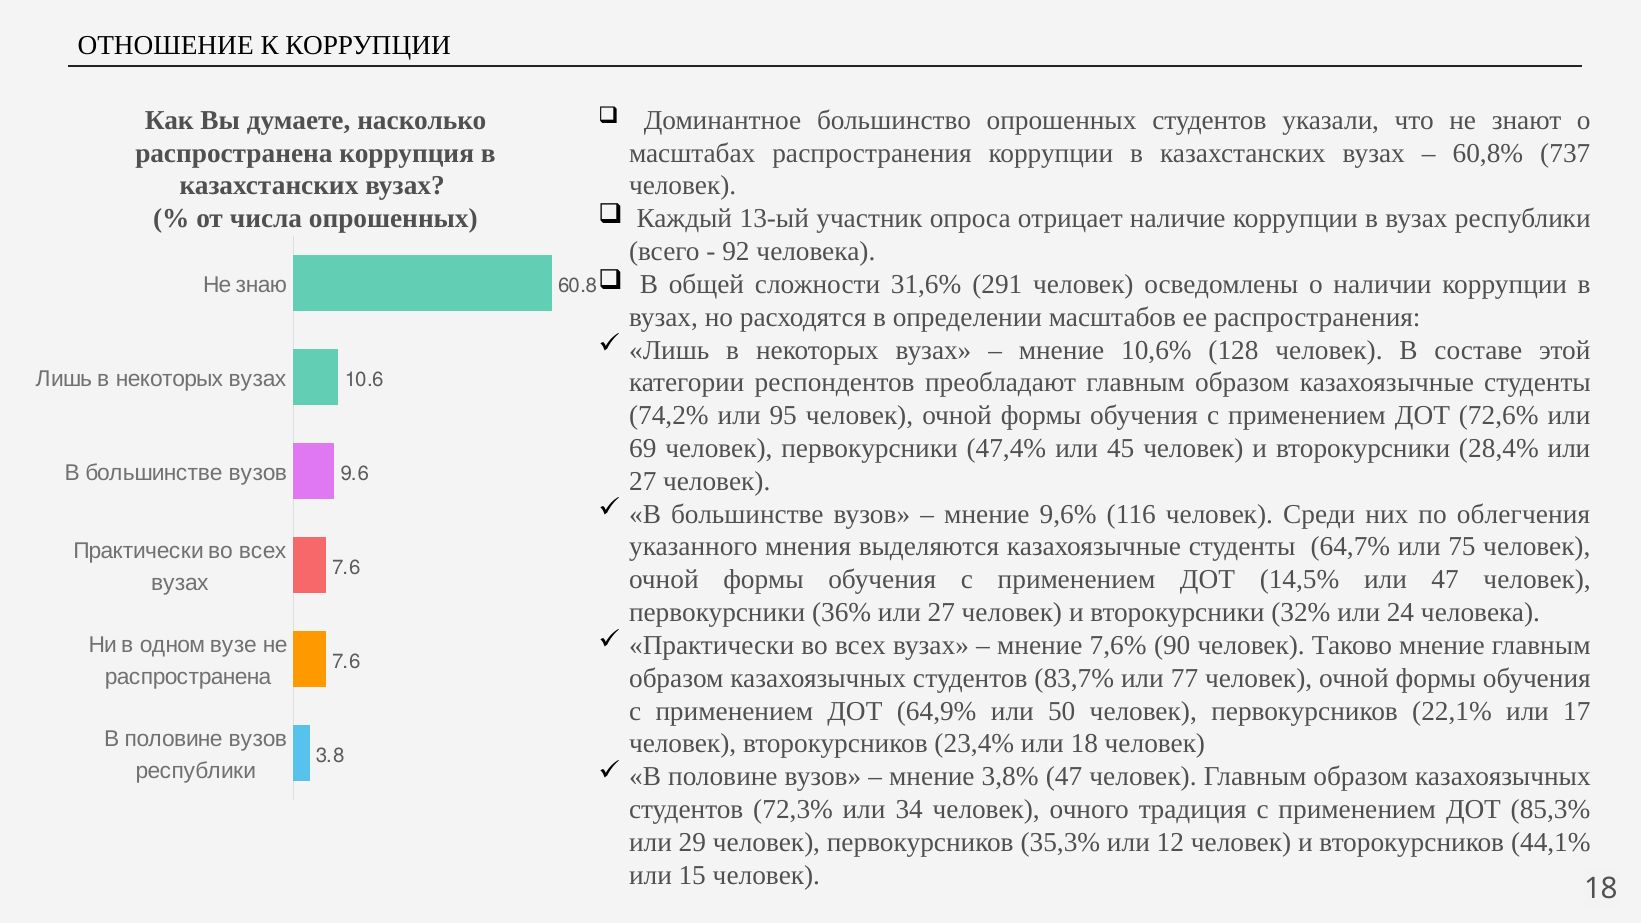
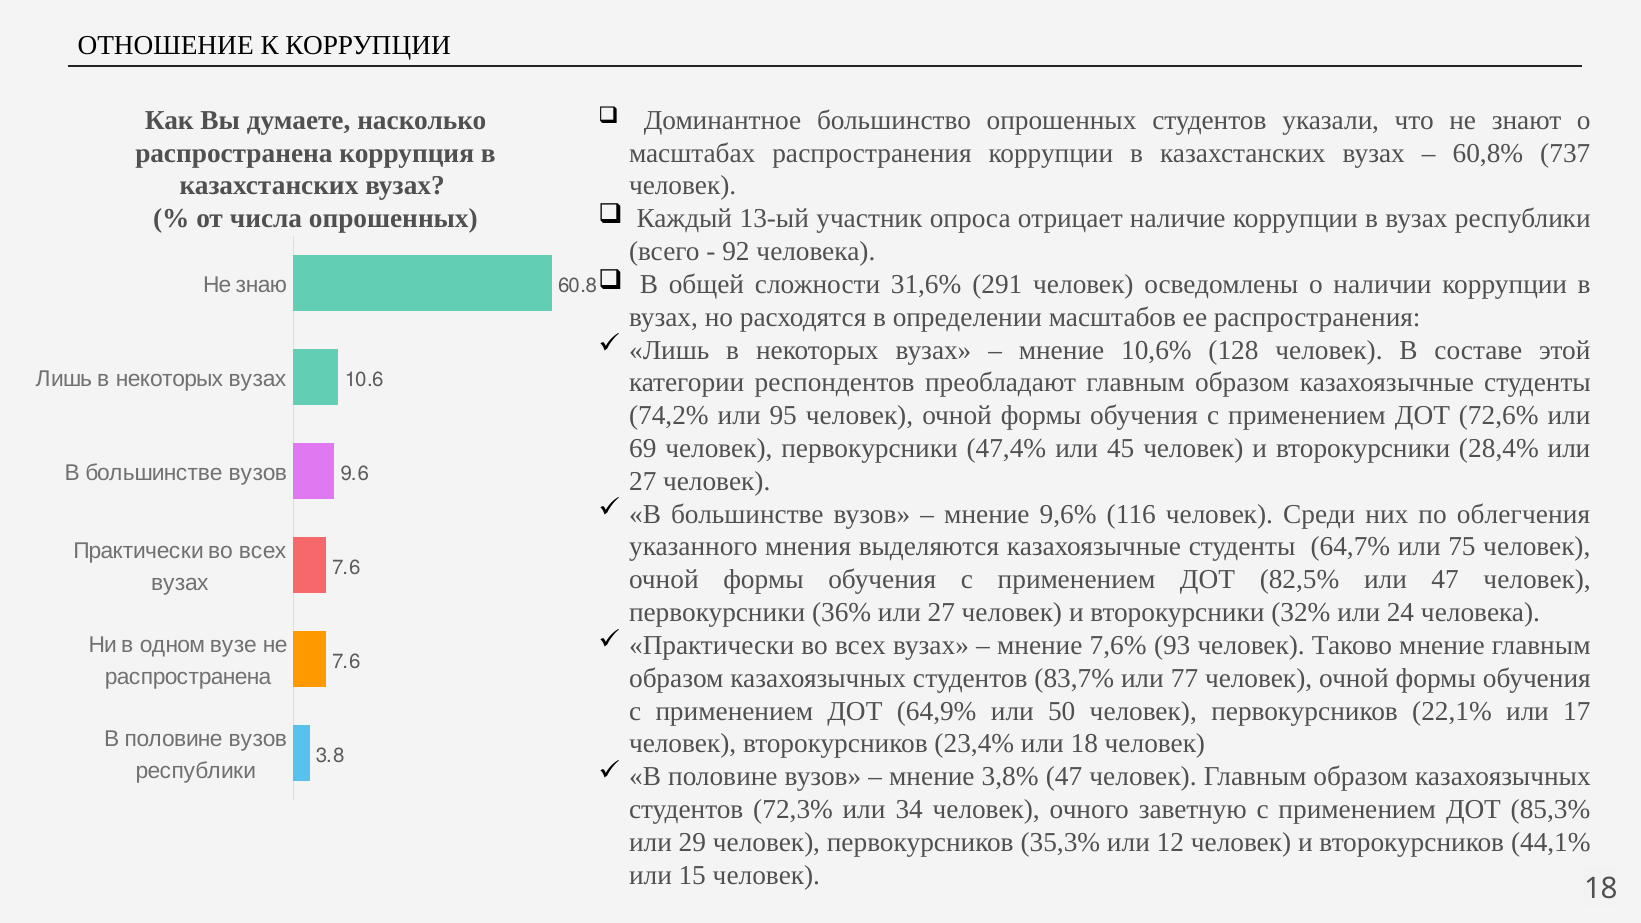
14,5%: 14,5% -> 82,5%
90: 90 -> 93
традиция: традиция -> заветную
